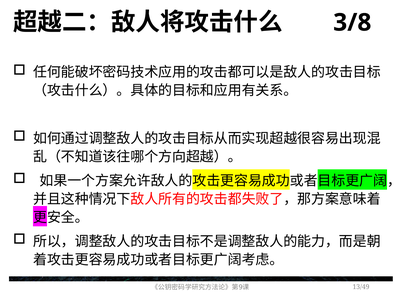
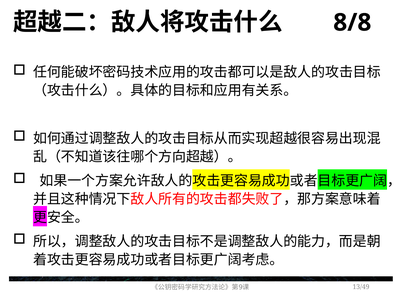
3/8: 3/8 -> 8/8
